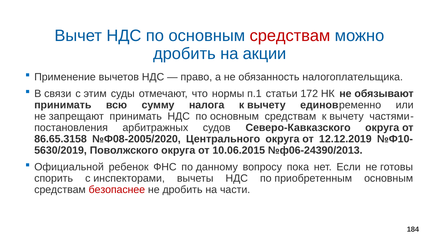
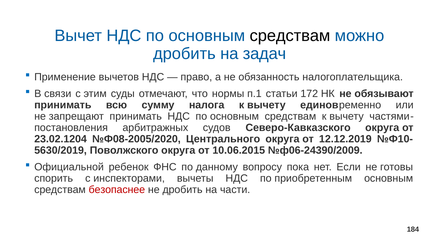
средствам at (290, 36) colour: red -> black
акции: акции -> задач
86.65.3158: 86.65.3158 -> 23.02.1204
№ф06-24390/2013: №ф06-24390/2013 -> №ф06-24390/2009
